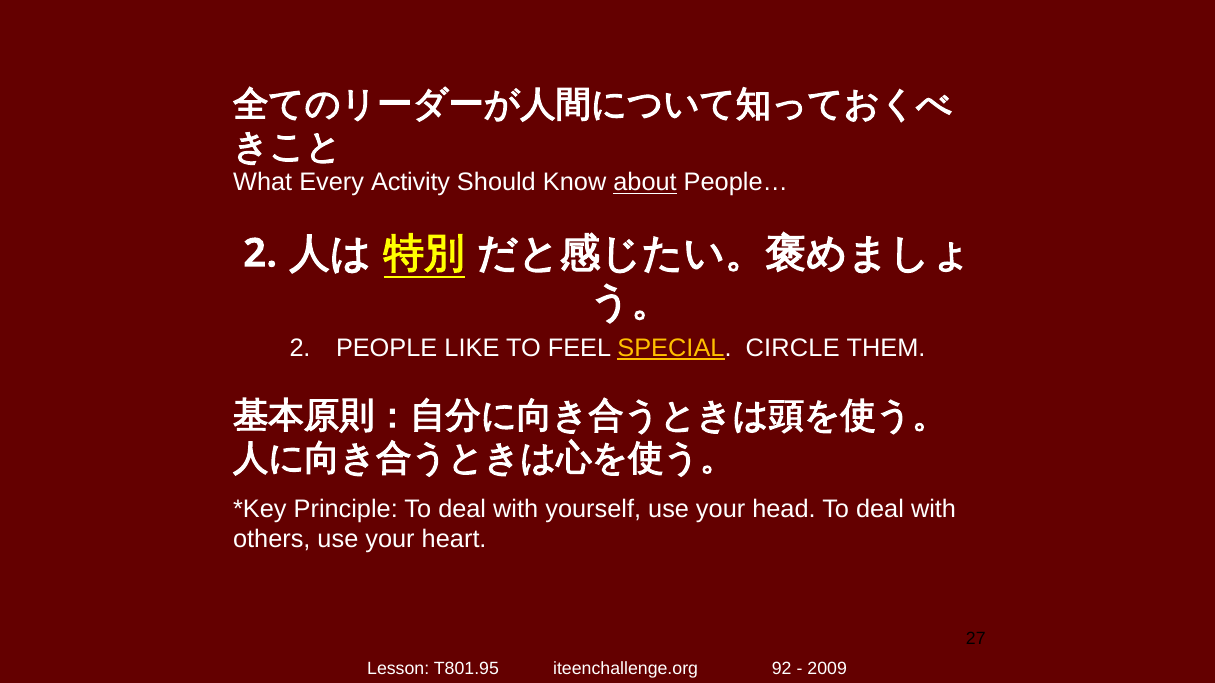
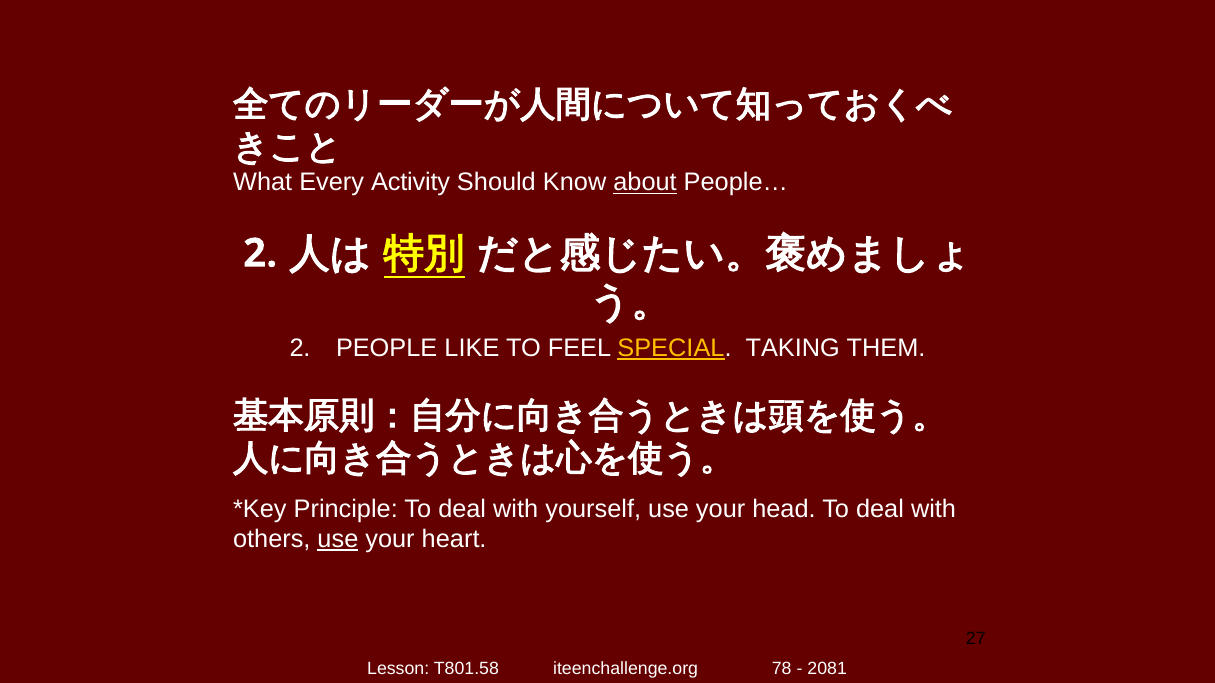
CIRCLE: CIRCLE -> TAKING
use at (338, 540) underline: none -> present
T801.95: T801.95 -> T801.58
92: 92 -> 78
2009: 2009 -> 2081
